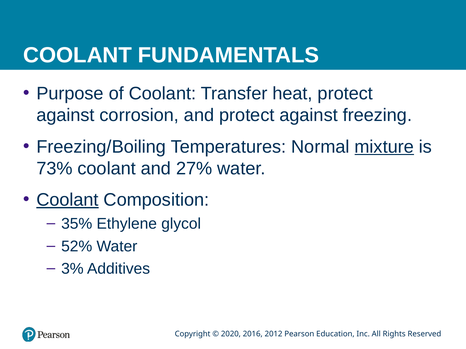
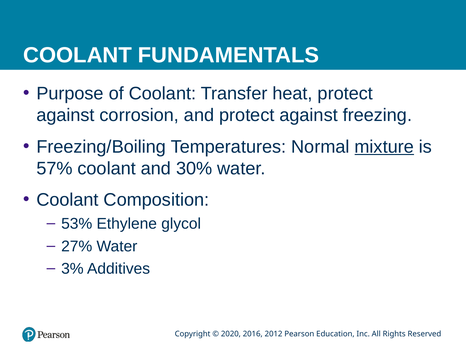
73%: 73% -> 57%
27%: 27% -> 30%
Coolant at (68, 200) underline: present -> none
35%: 35% -> 53%
52%: 52% -> 27%
